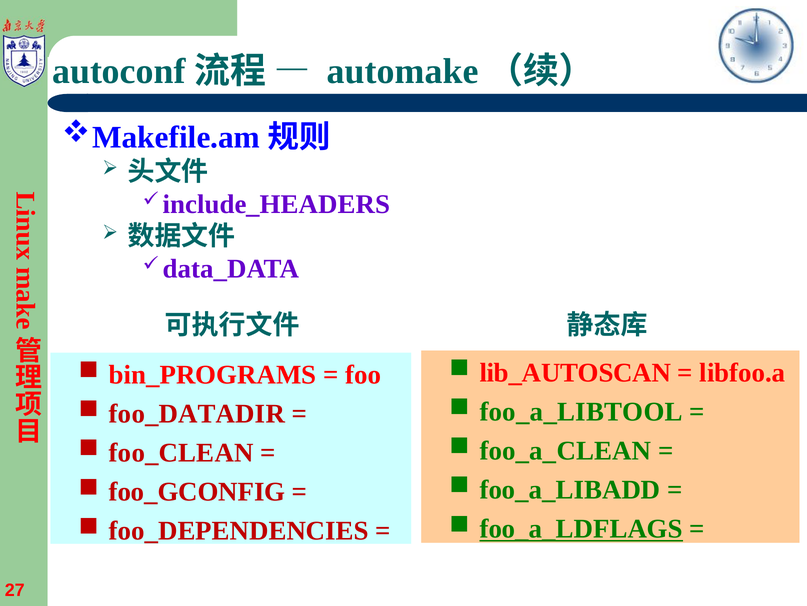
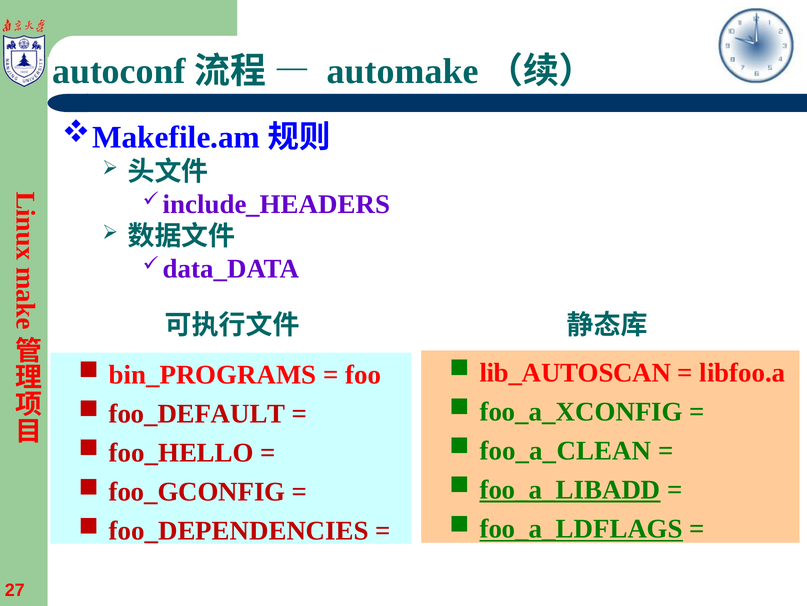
foo_a_LIBTOOL: foo_a_LIBTOOL -> foo_a_XCONFIG
foo_DATADIR: foo_DATADIR -> foo_DEFAULT
foo_CLEAN: foo_CLEAN -> foo_HELLO
foo_a_LIBADD underline: none -> present
